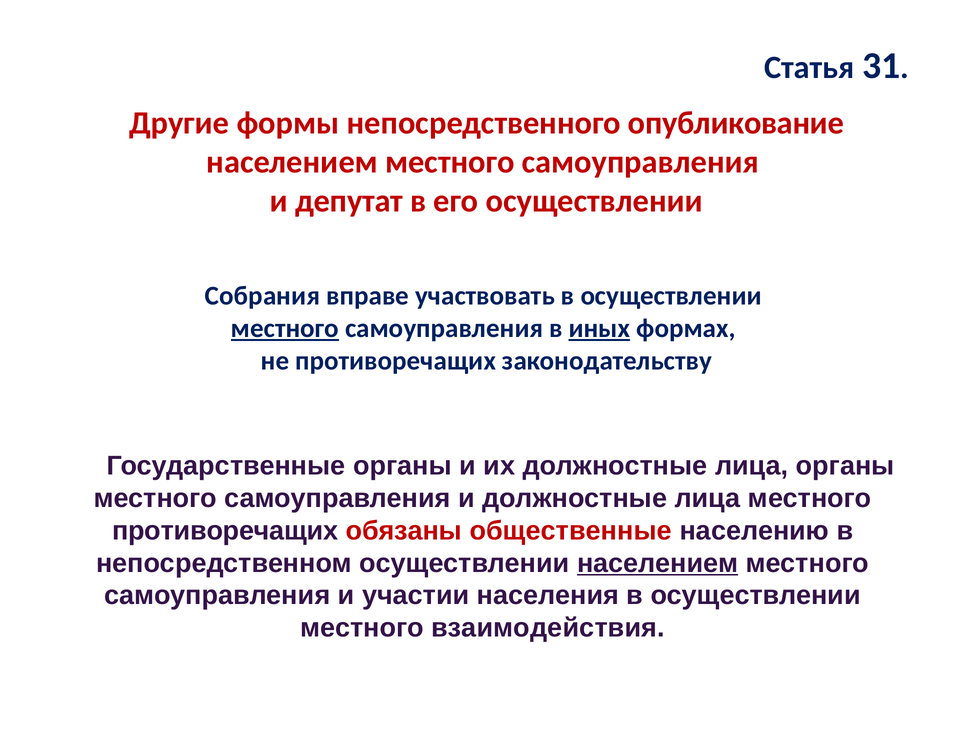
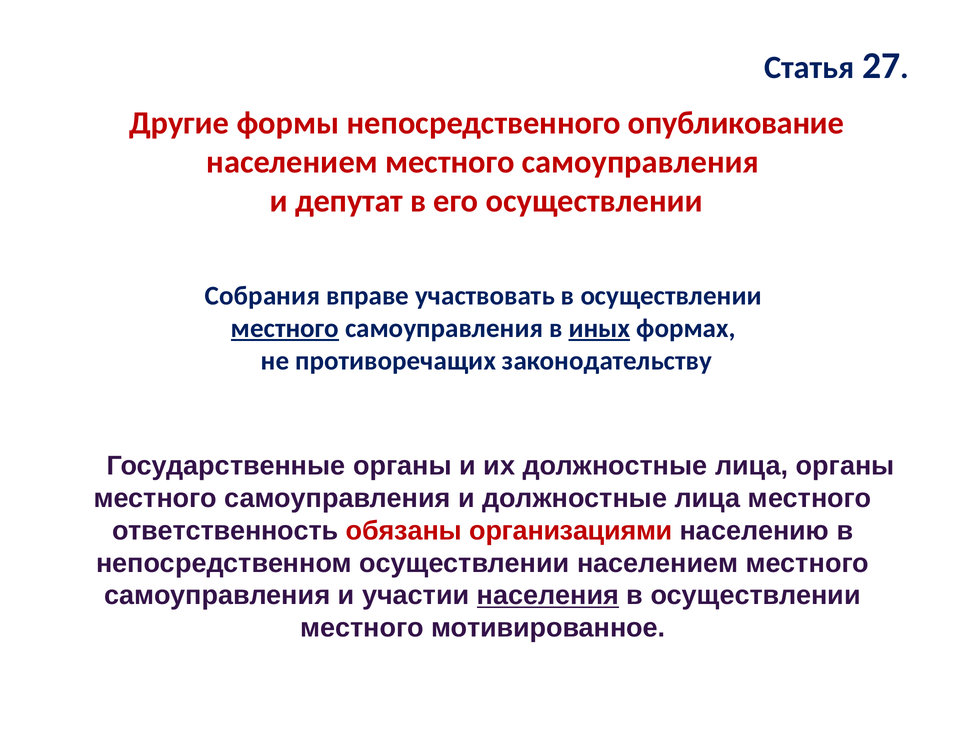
31: 31 -> 27
противоречащих at (225, 530): противоречащих -> ответственность
общественные: общественные -> организациями
населением at (658, 563) underline: present -> none
населения underline: none -> present
взаимодействия: взаимодействия -> мотивированное
